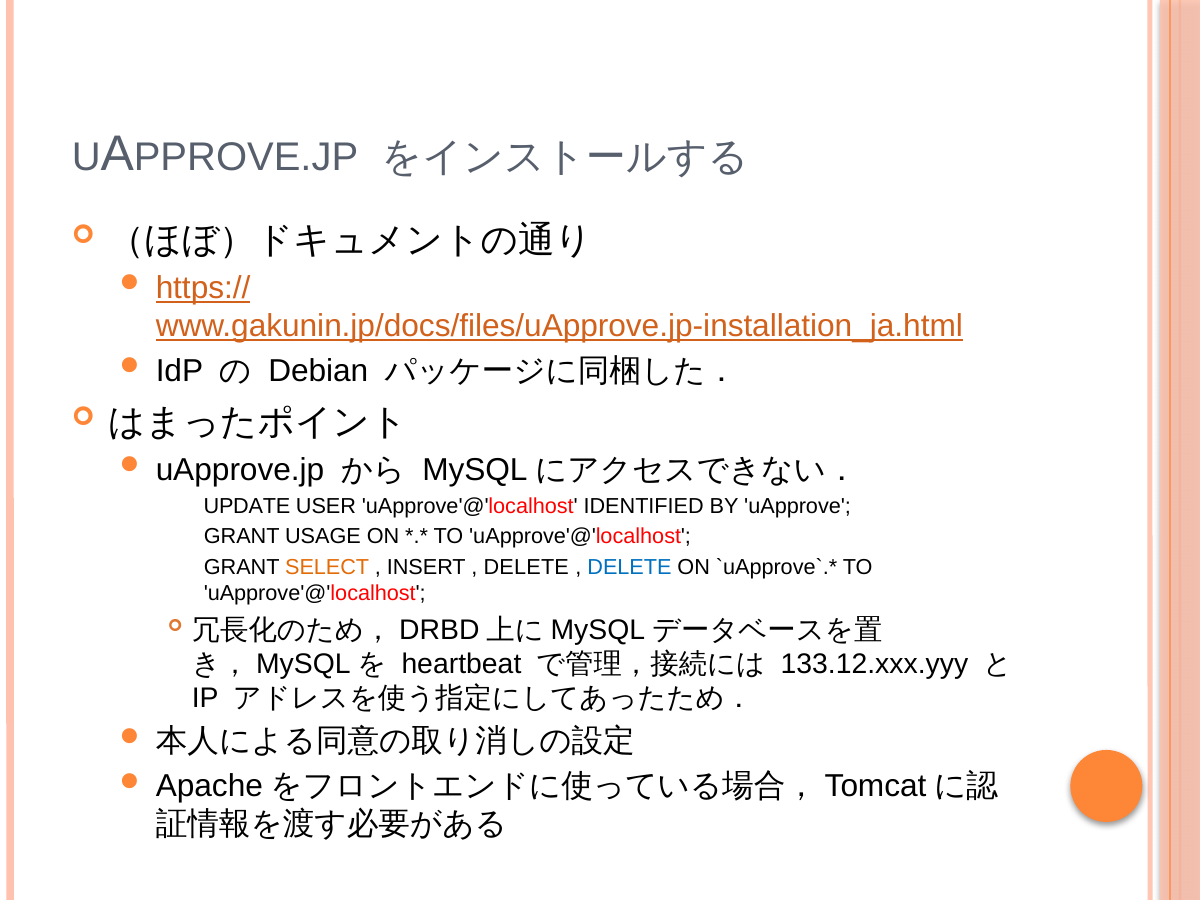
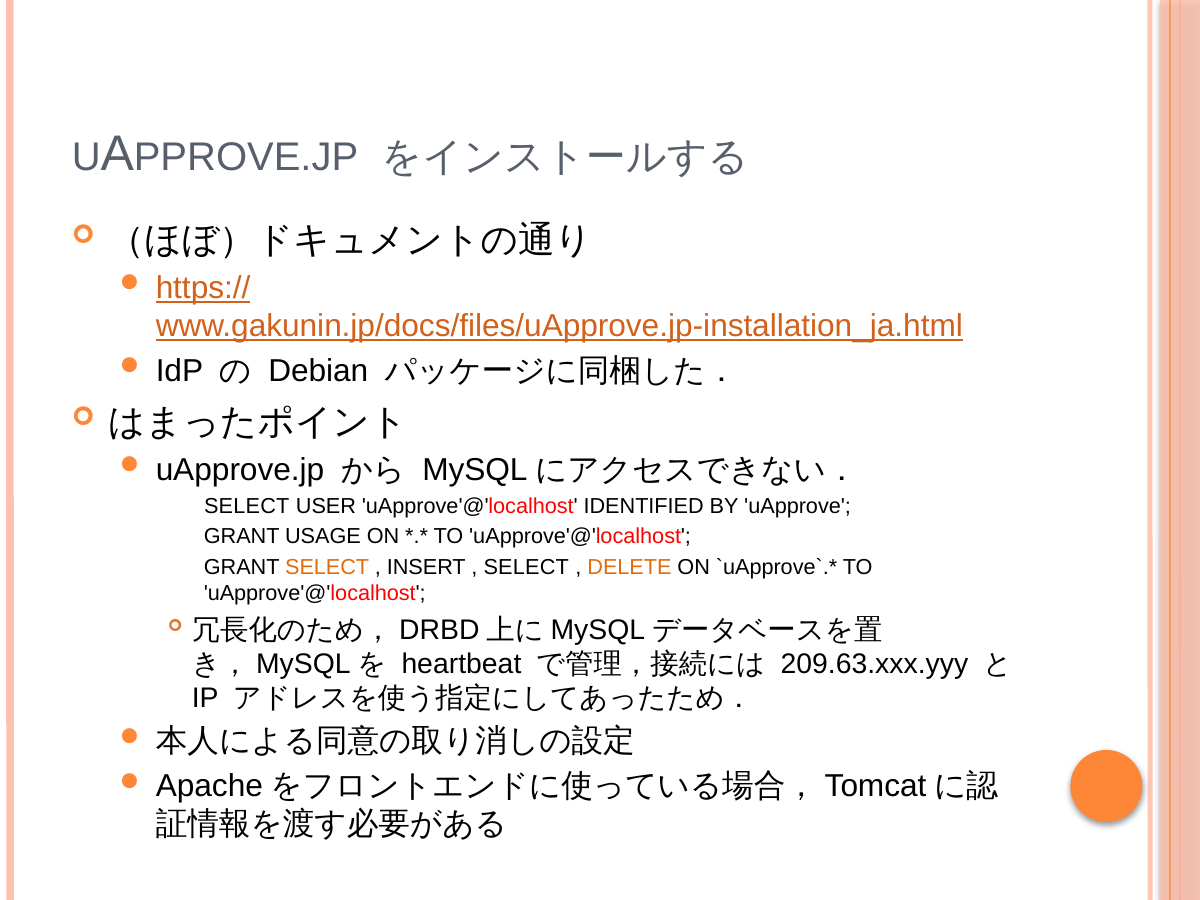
UPDATE at (247, 506): UPDATE -> SELECT
DELETE at (526, 567): DELETE -> SELECT
DELETE at (629, 567) colour: blue -> orange
133.12.xxx.yyy: 133.12.xxx.yyy -> 209.63.xxx.yyy
